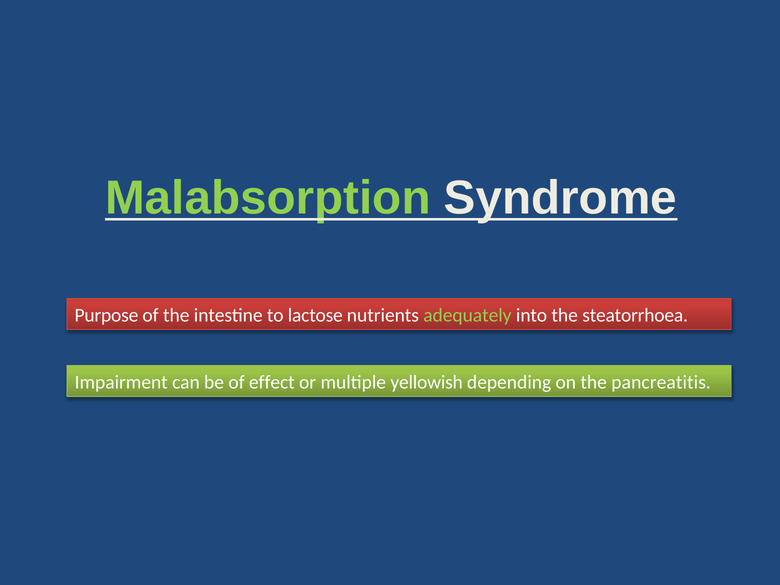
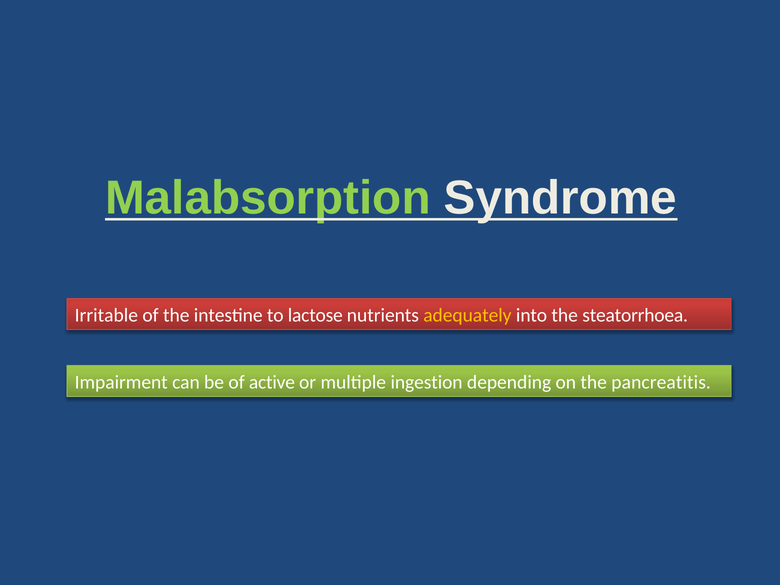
Purpose: Purpose -> Irritable
adequately colour: light green -> yellow
effect: effect -> active
yellowish: yellowish -> ingestion
